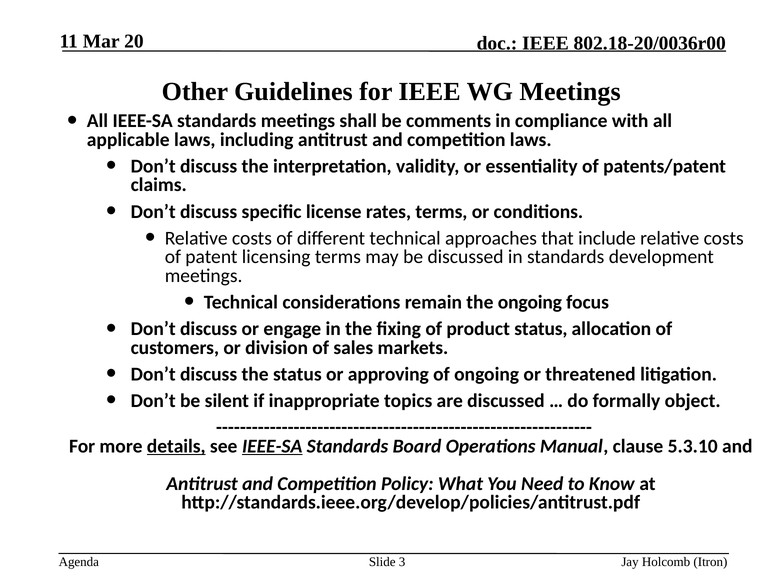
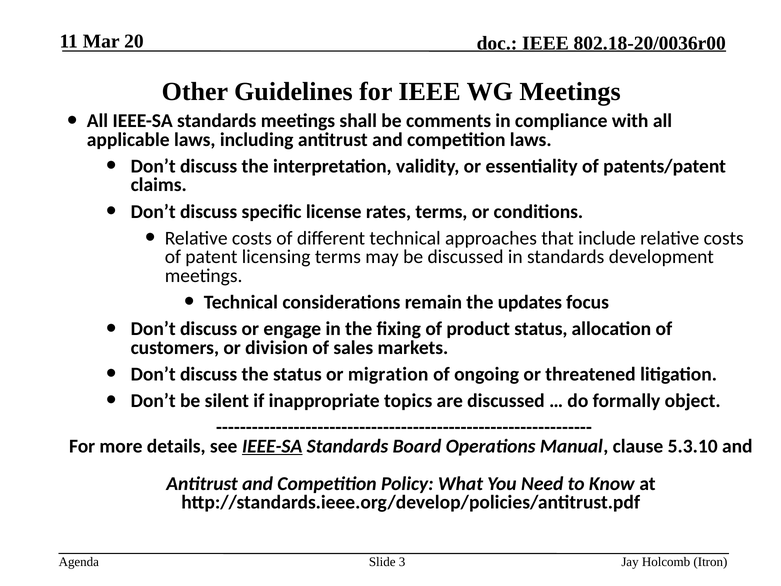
the ongoing: ongoing -> updates
approving: approving -> migration
details underline: present -> none
